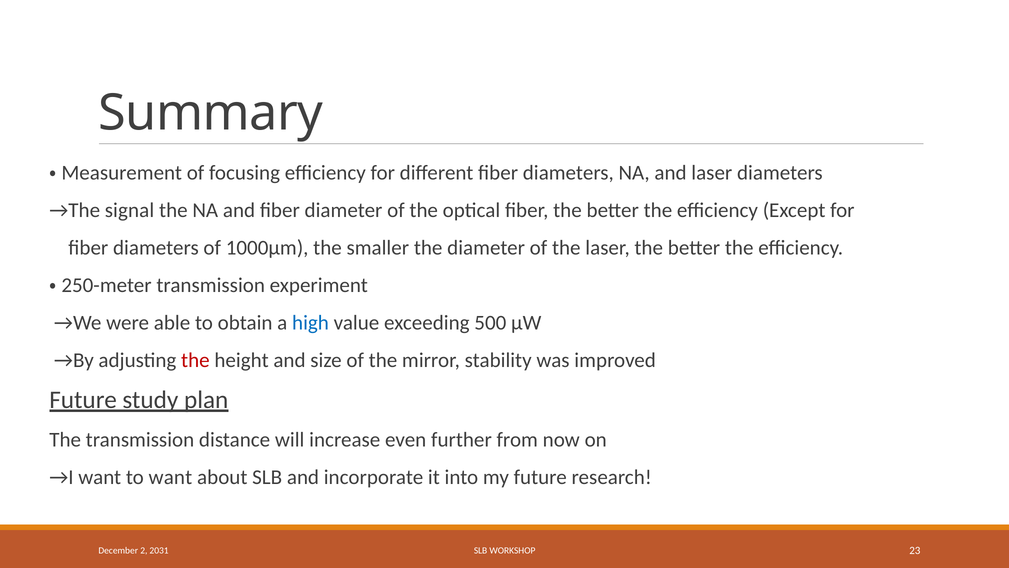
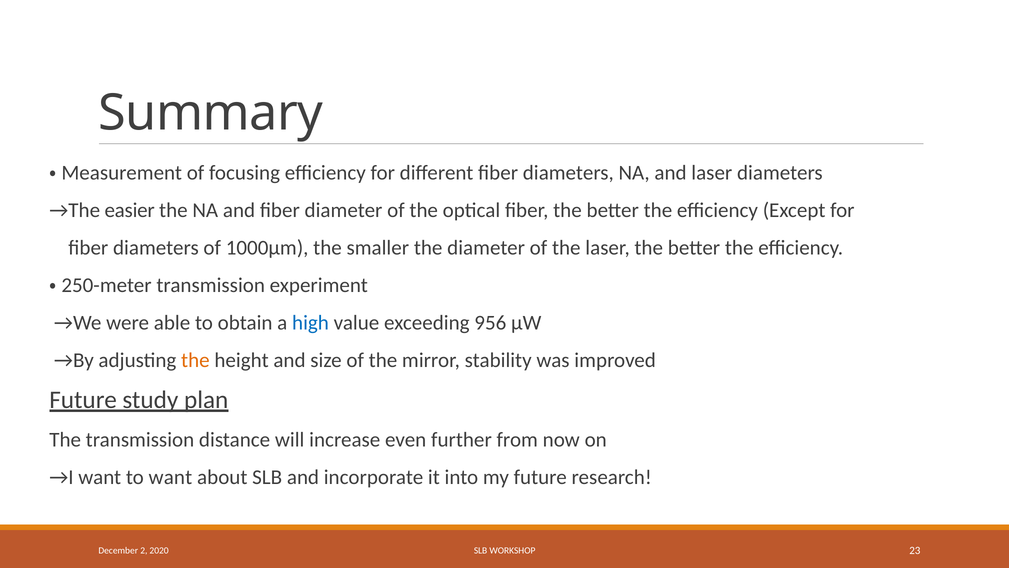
signal: signal -> easier
500: 500 -> 956
the at (195, 360) colour: red -> orange
2031: 2031 -> 2020
